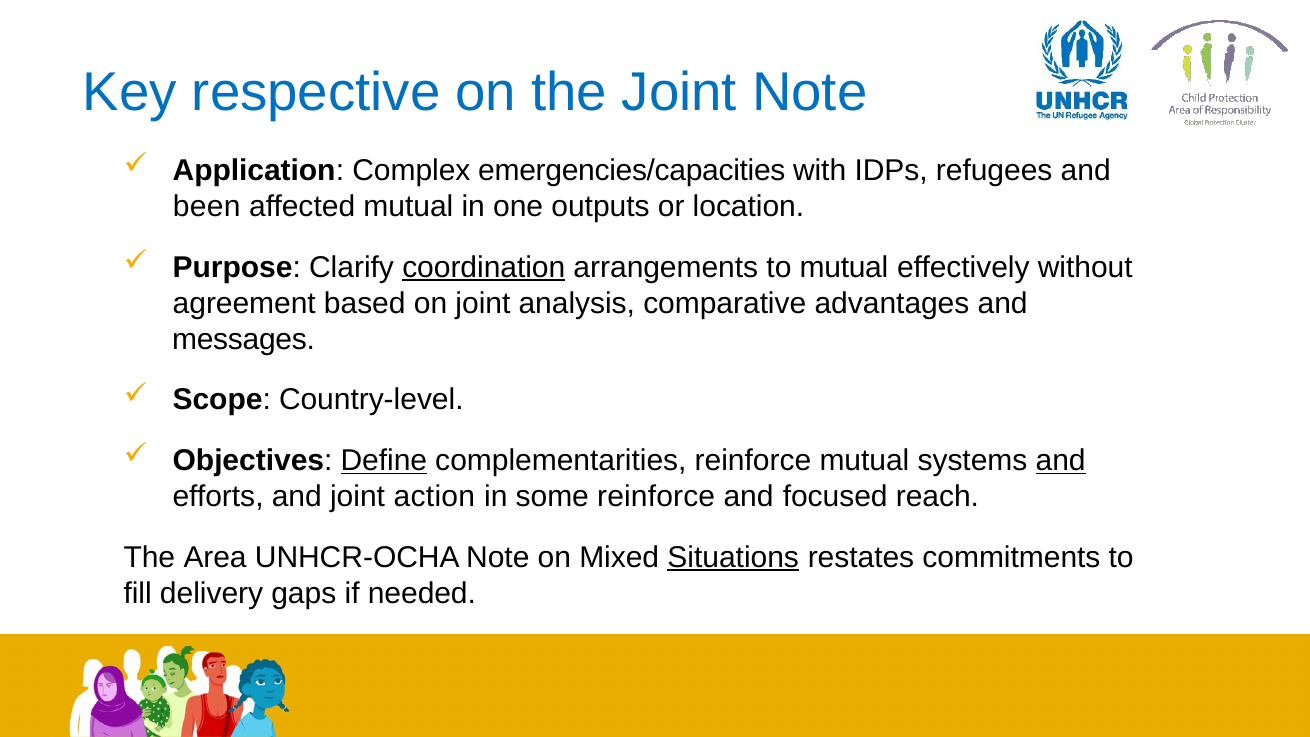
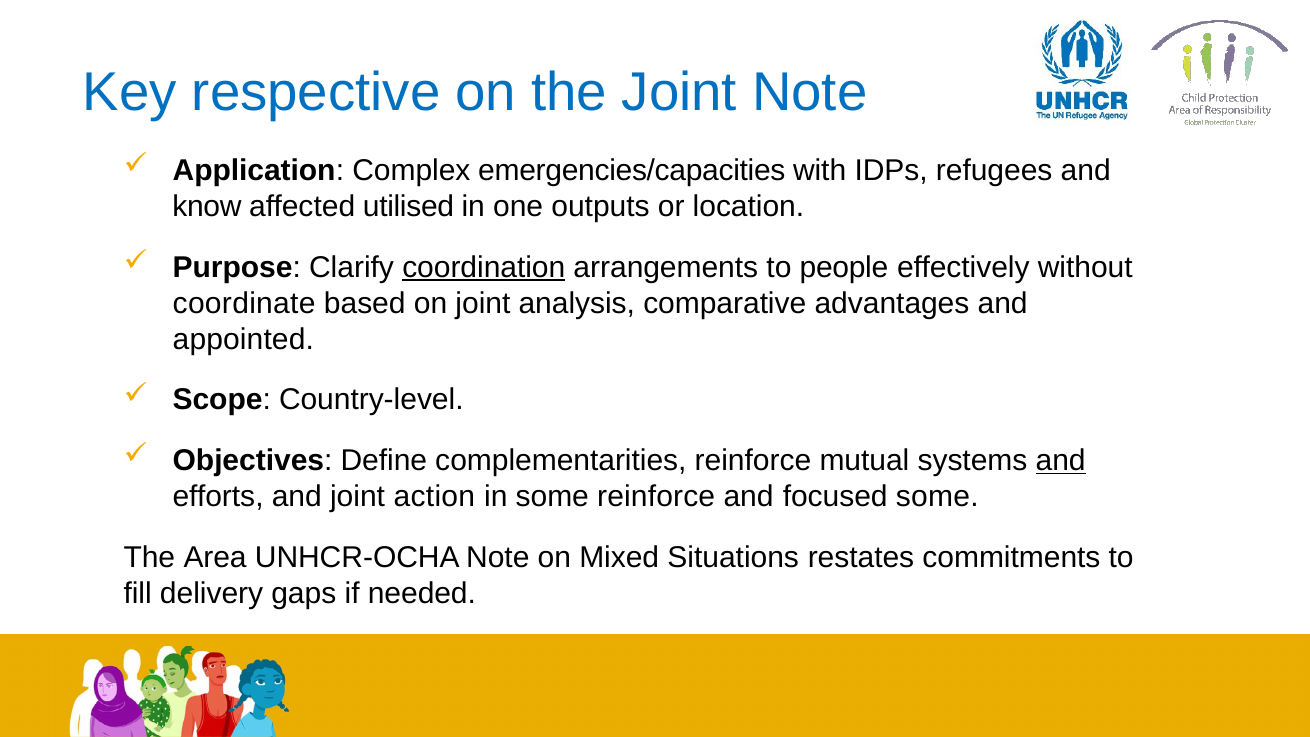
been: been -> know
affected mutual: mutual -> utilised
to mutual: mutual -> people
agreement: agreement -> coordinate
messages: messages -> appointed
Define underline: present -> none
focused reach: reach -> some
Situations underline: present -> none
